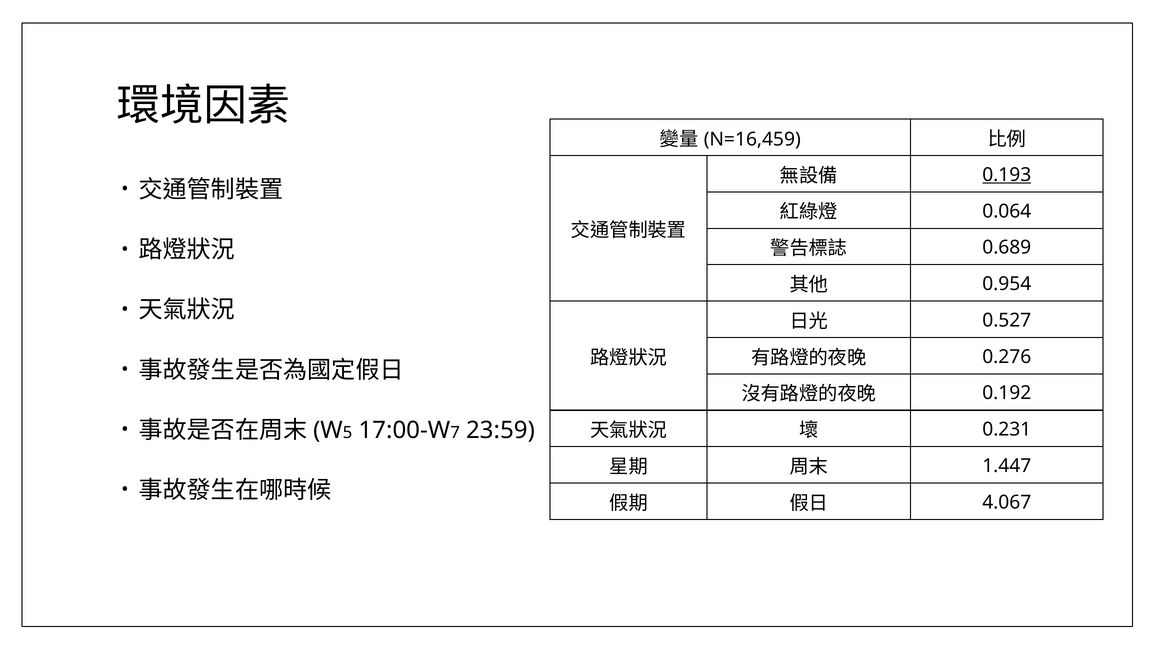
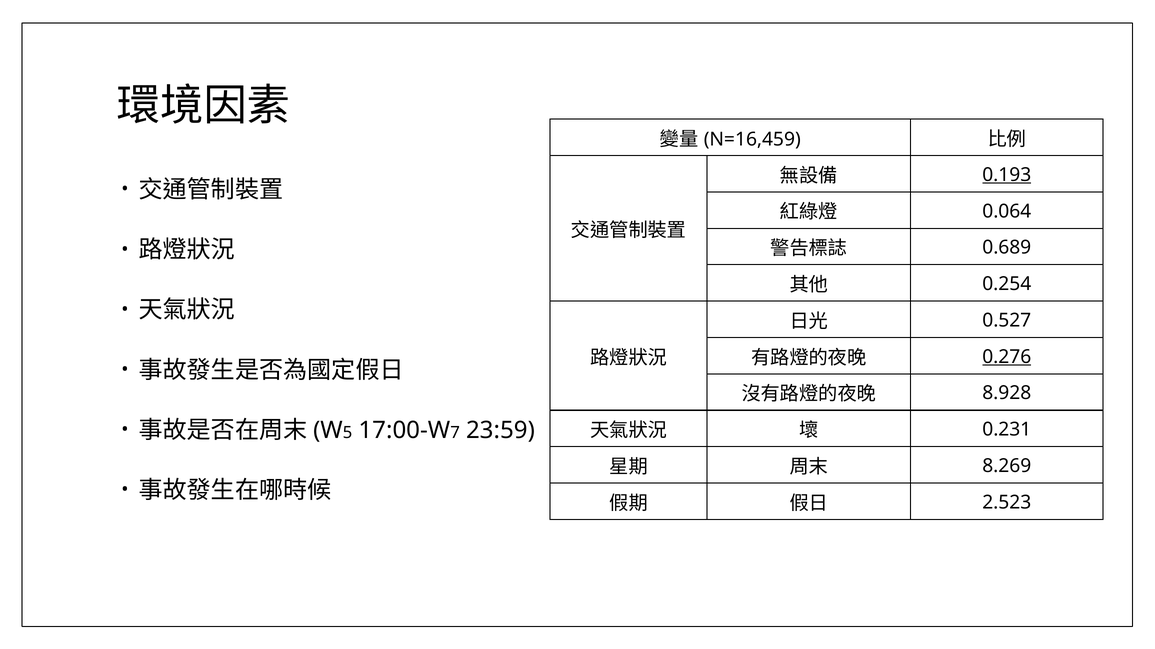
0.954: 0.954 -> 0.254
0.276 underline: none -> present
0.192: 0.192 -> 8.928
1.447: 1.447 -> 8.269
4.067: 4.067 -> 2.523
